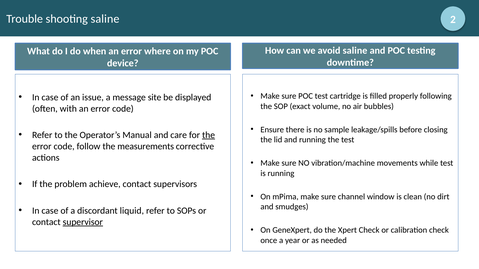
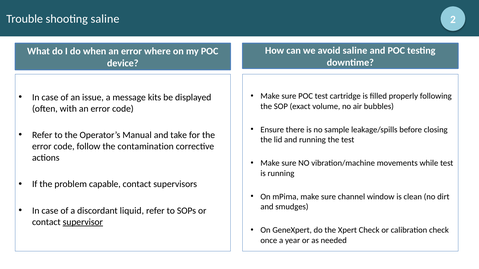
site: site -> kits
care: care -> take
the at (209, 135) underline: present -> none
measurements: measurements -> contamination
achieve: achieve -> capable
